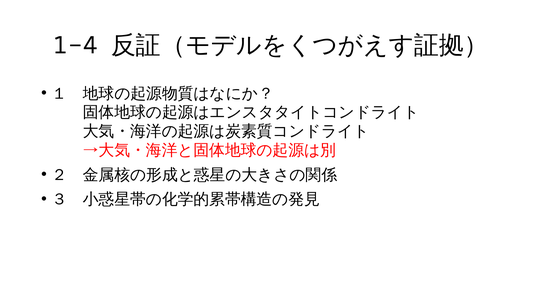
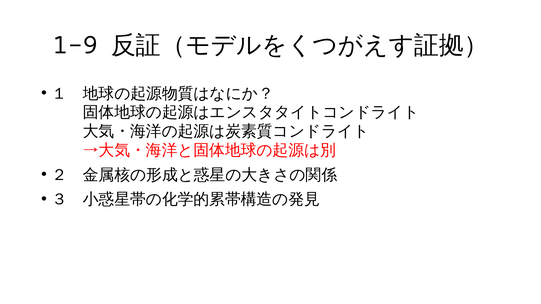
1-4: 1-4 -> 1-9
